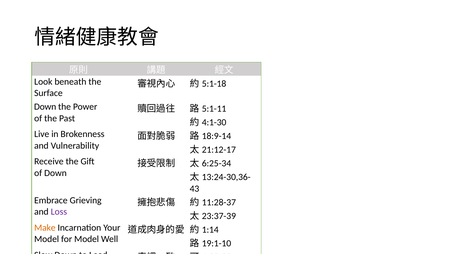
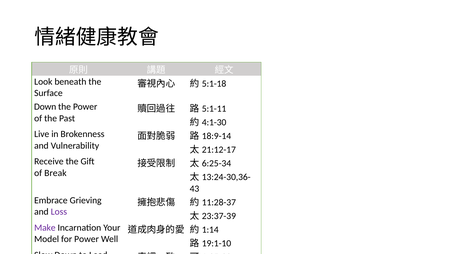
of Down: Down -> Break
Make colour: orange -> purple
for Model: Model -> Power
